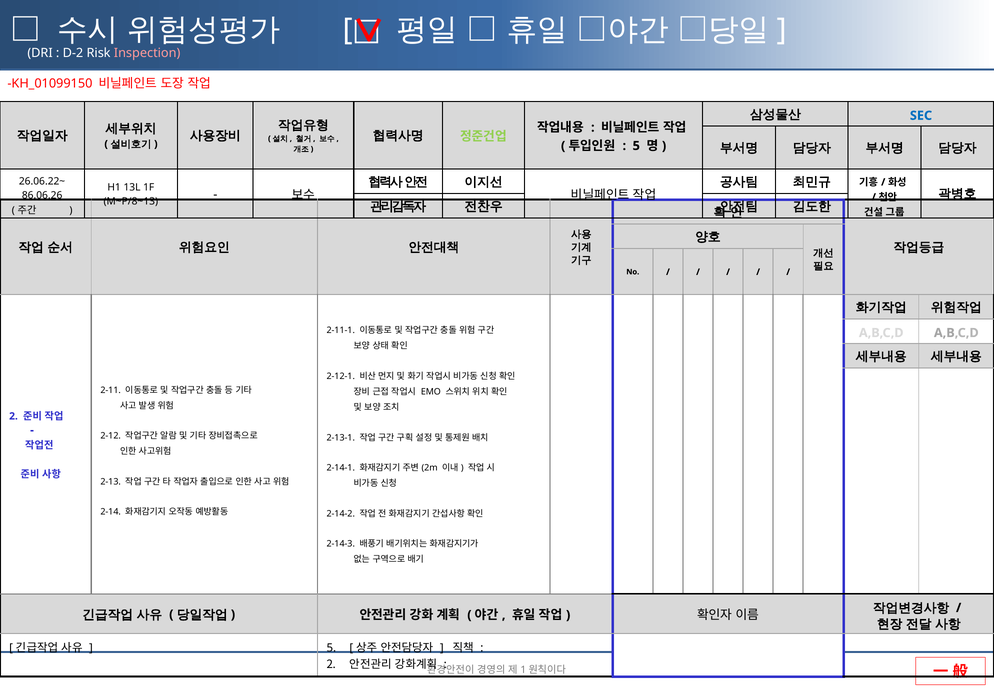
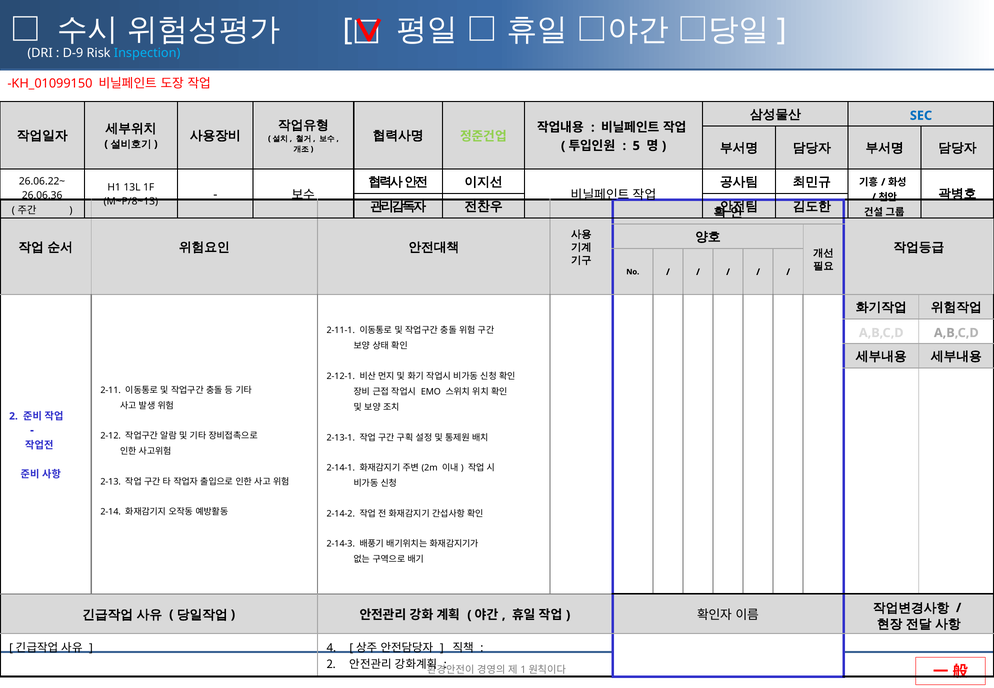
D-2: D-2 -> D-9
Inspection colour: pink -> light blue
86.06.26: 86.06.26 -> 26.06.36
5 at (331, 648): 5 -> 4
